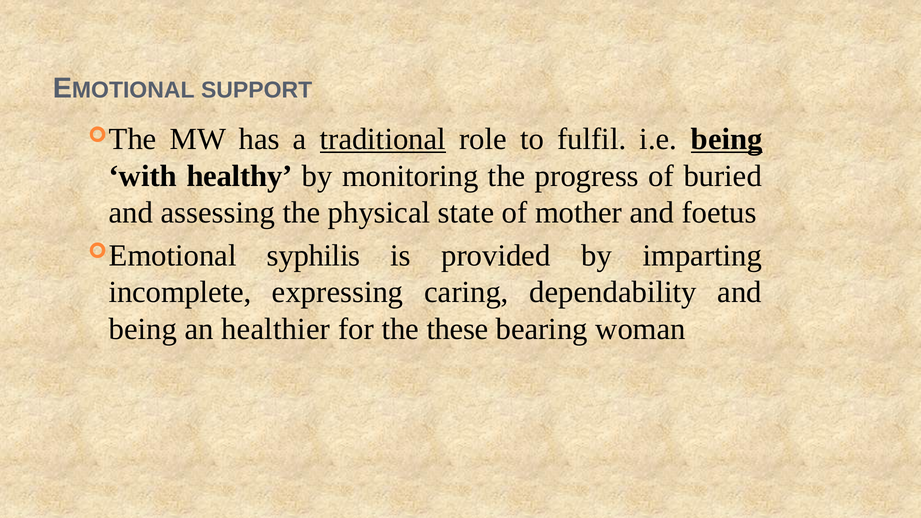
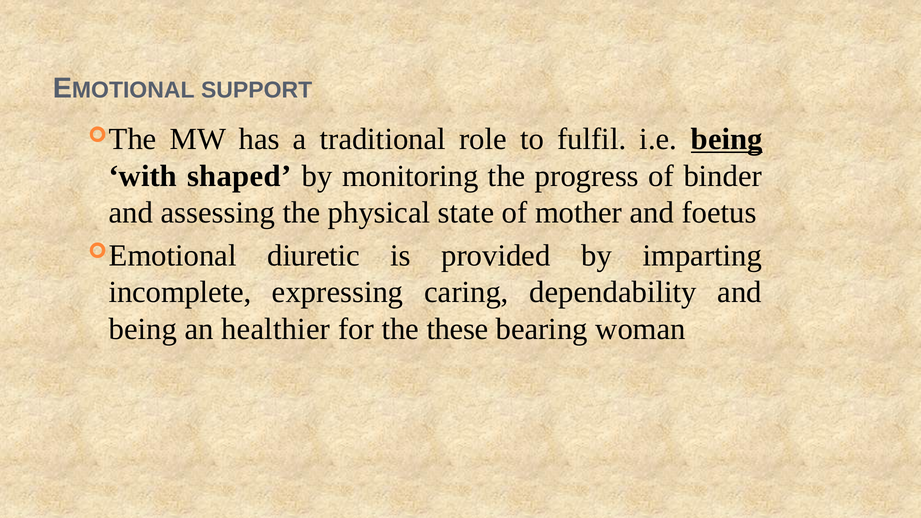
traditional underline: present -> none
healthy: healthy -> shaped
buried: buried -> binder
syphilis: syphilis -> diuretic
